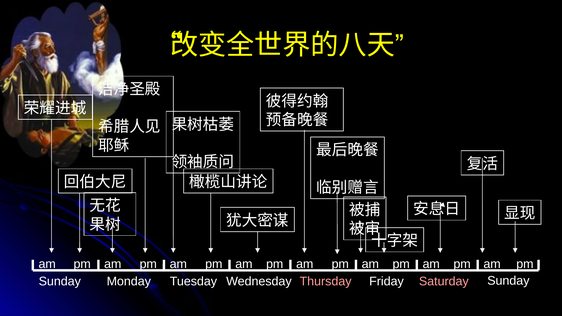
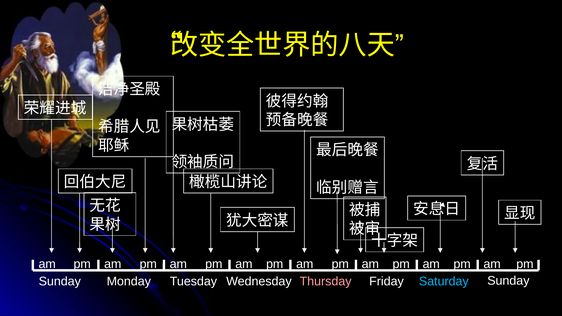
Saturday colour: pink -> light blue
